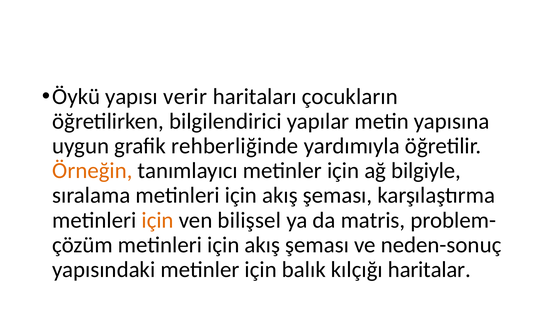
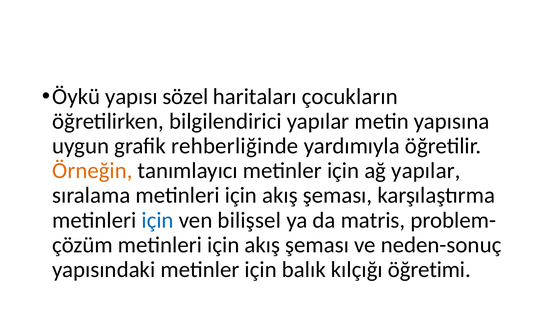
verir: verir -> sözel
ağ bilgiyle: bilgiyle -> yapılar
için at (158, 220) colour: orange -> blue
haritalar: haritalar -> öğretimi
